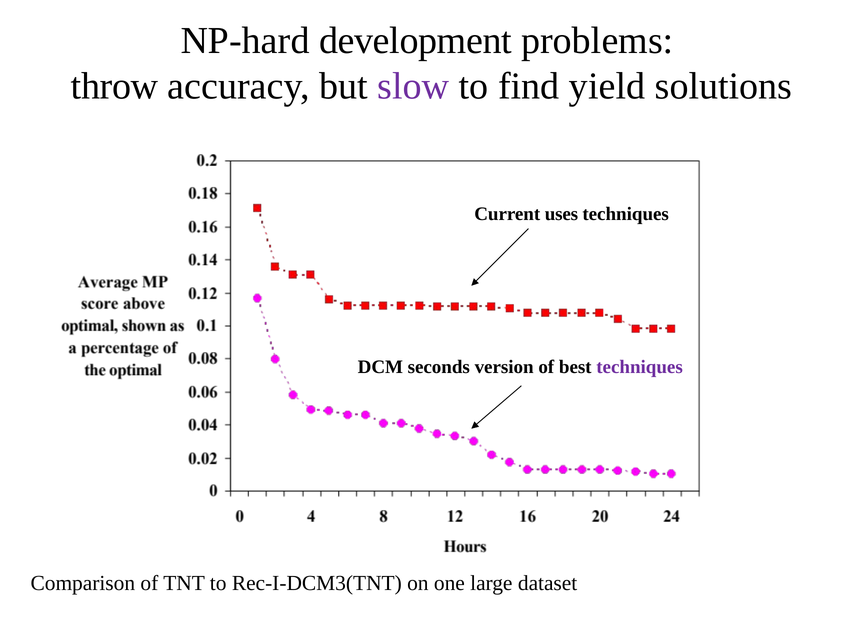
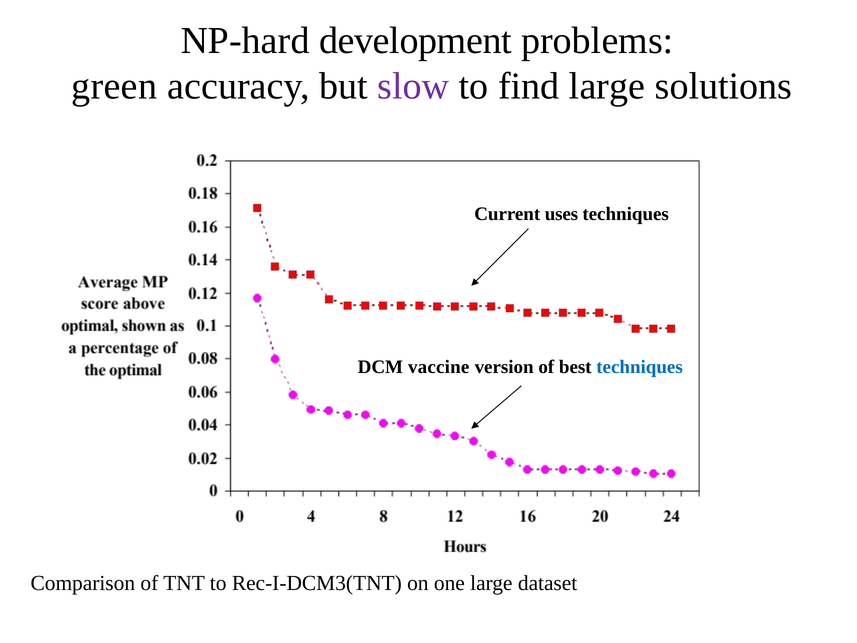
throw: throw -> green
find yield: yield -> large
seconds: seconds -> vaccine
techniques at (640, 367) colour: purple -> blue
